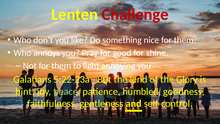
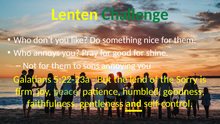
Challenge colour: red -> green
light: light -> sons
Glory: Glory -> Sorry
hint: hint -> firm
